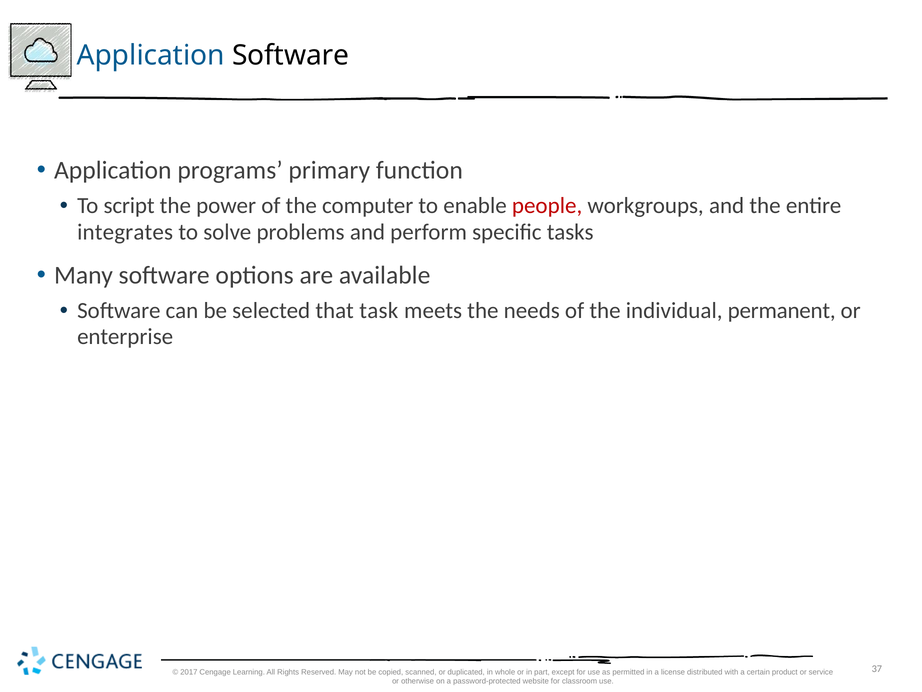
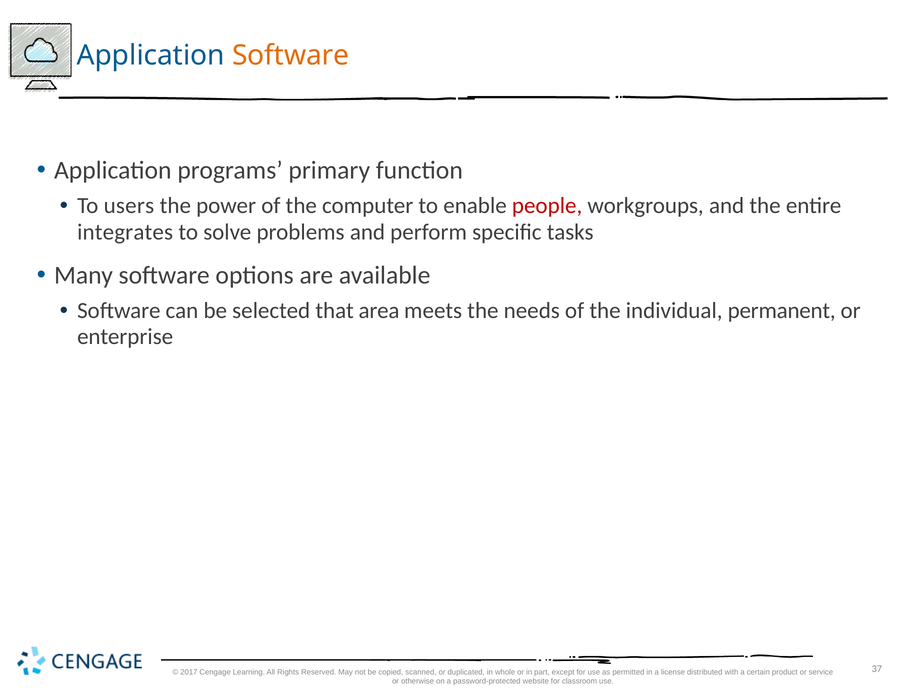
Software at (291, 55) colour: black -> orange
script: script -> users
task: task -> area
